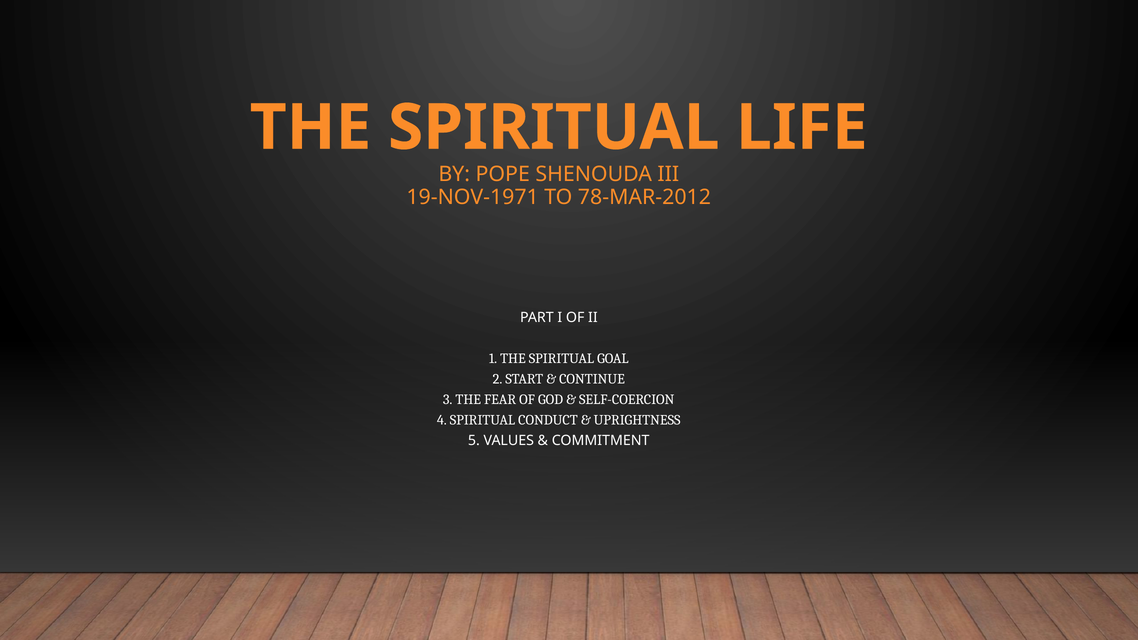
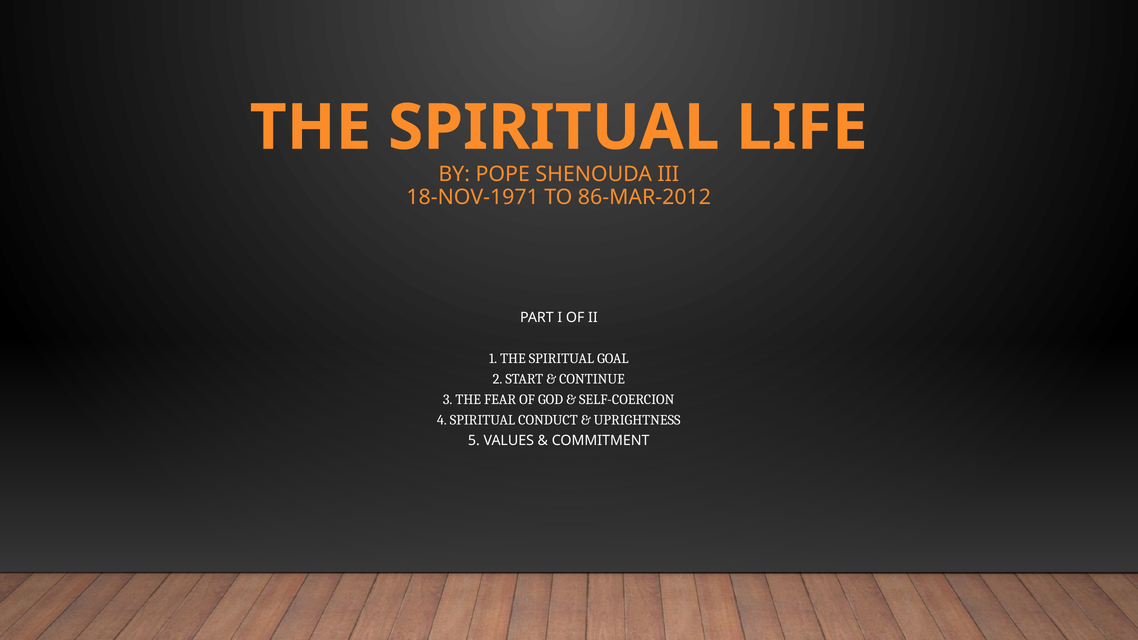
19-NOV-1971: 19-NOV-1971 -> 18-NOV-1971
78-MAR-2012: 78-MAR-2012 -> 86-MAR-2012
